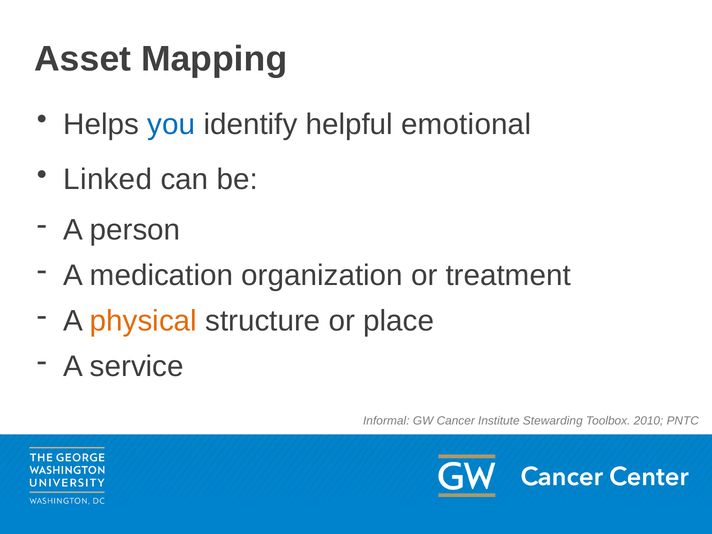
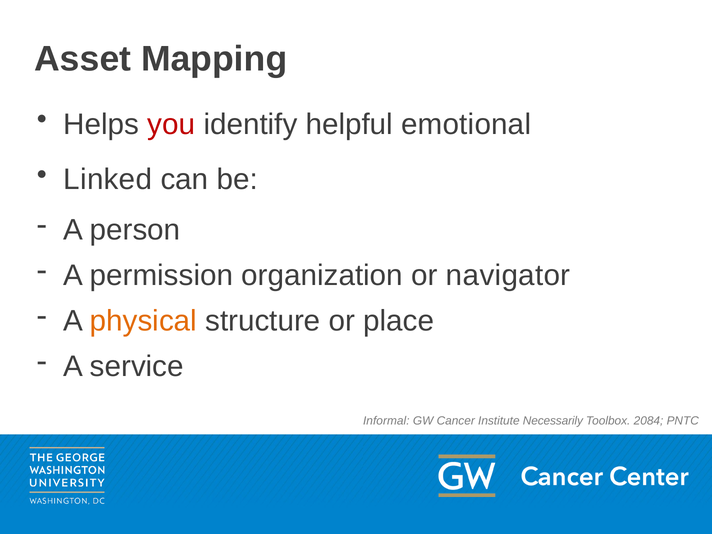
you colour: blue -> red
medication: medication -> permission
treatment: treatment -> navigator
Stewarding: Stewarding -> Necessarily
2010: 2010 -> 2084
